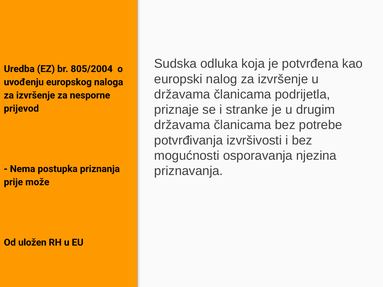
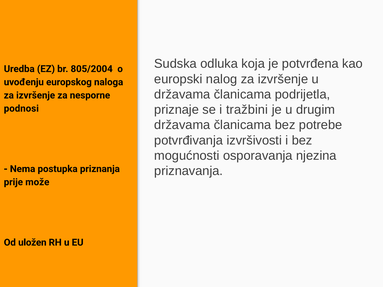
stranke: stranke -> tražbini
prijevod: prijevod -> podnosi
